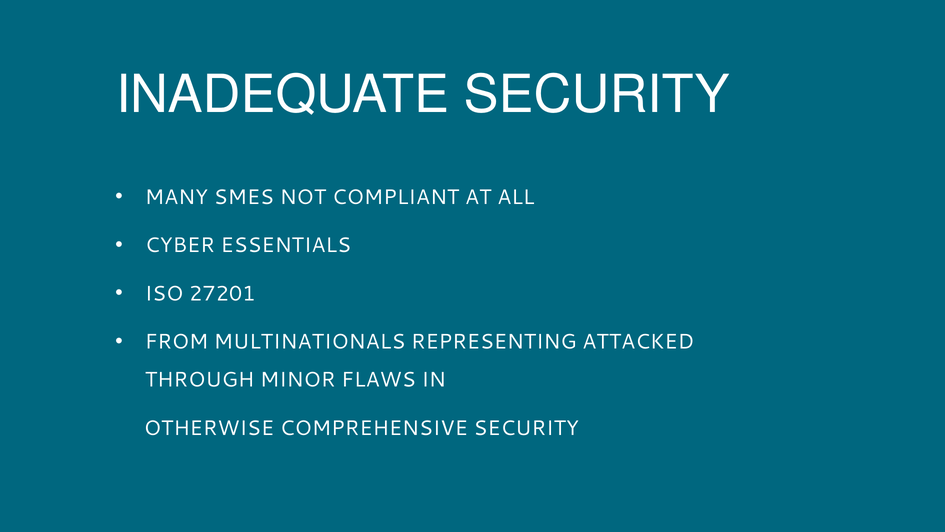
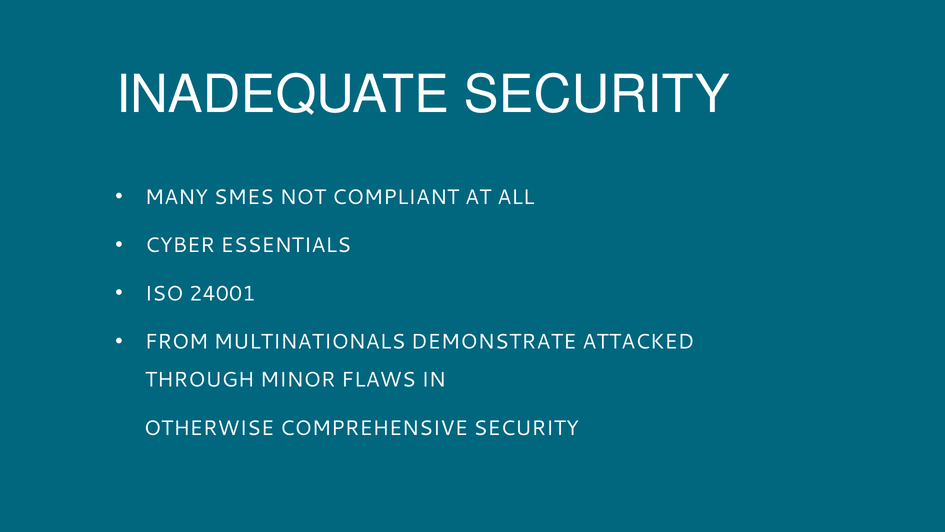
27201: 27201 -> 24001
REPRESENTING: REPRESENTING -> DEMONSTRATE
